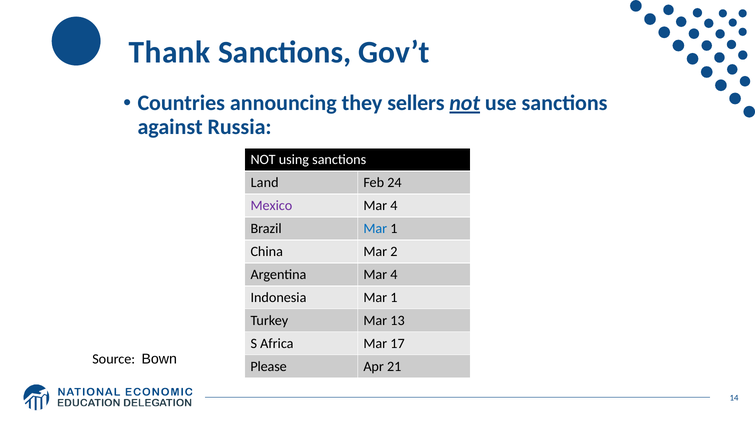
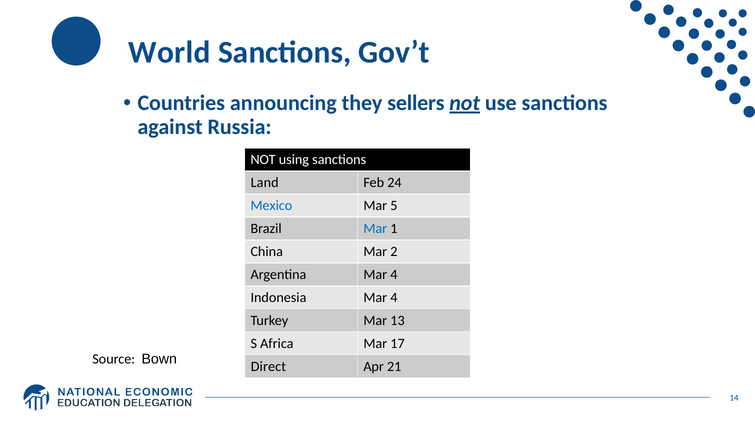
Thank: Thank -> World
Mexico colour: purple -> blue
4 at (394, 206): 4 -> 5
Indonesia Mar 1: 1 -> 4
Please: Please -> Direct
